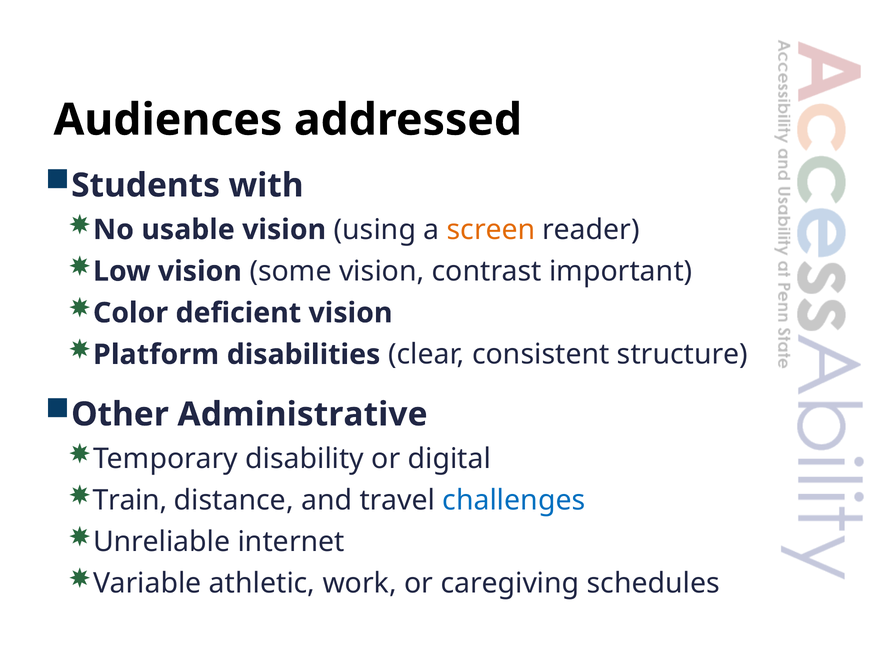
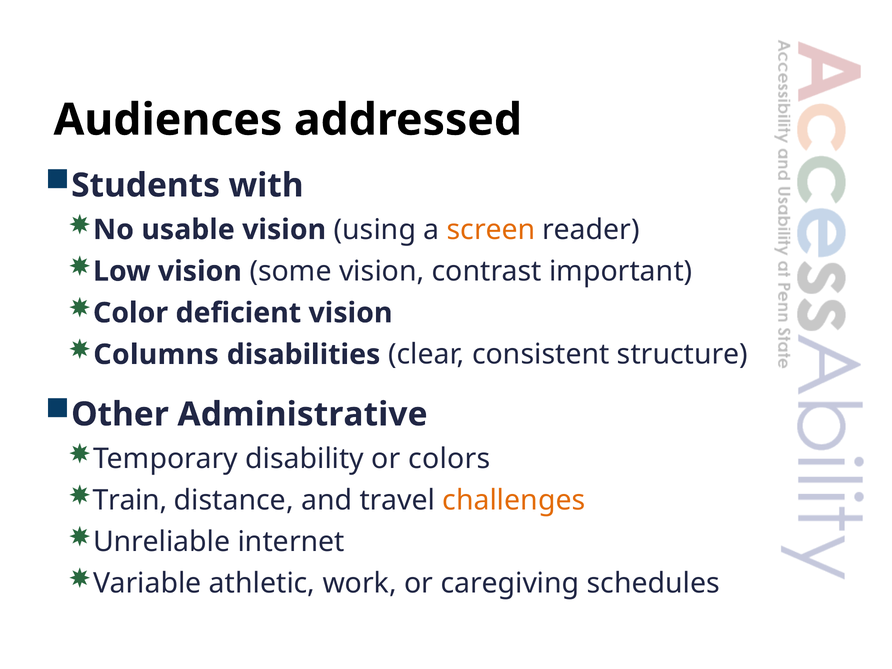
Platform: Platform -> Columns
digital: digital -> colors
challenges colour: blue -> orange
